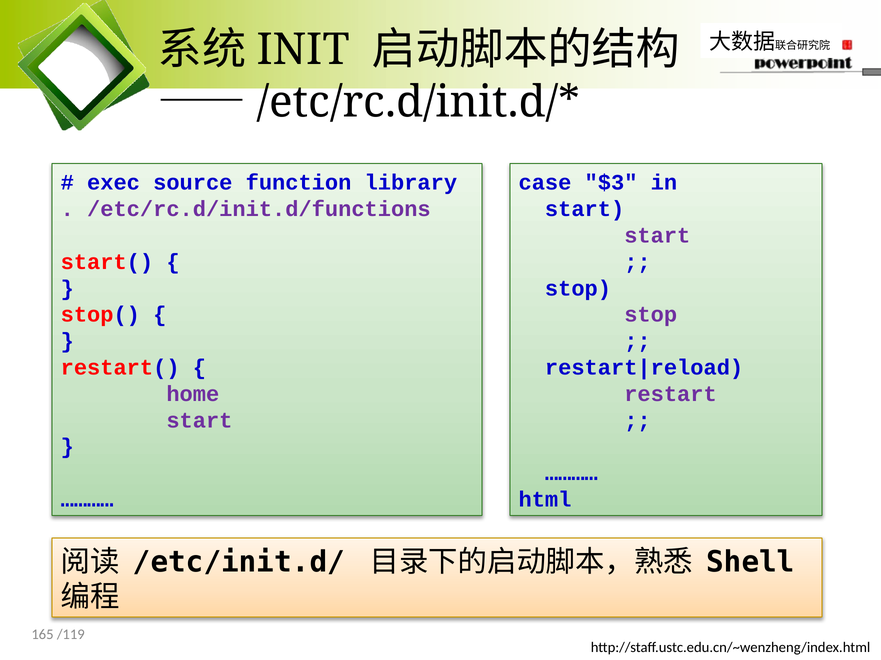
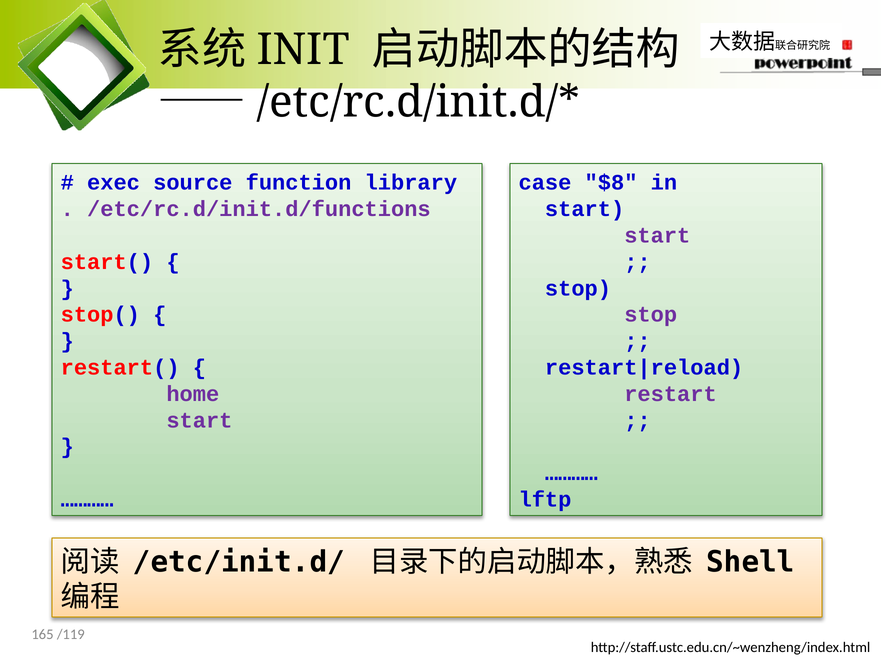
$3: $3 -> $8
html: html -> lftp
